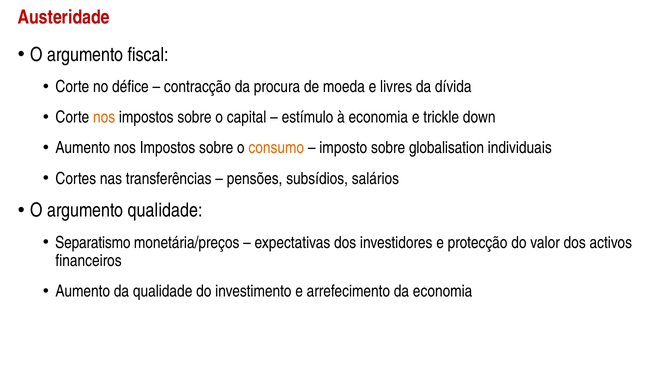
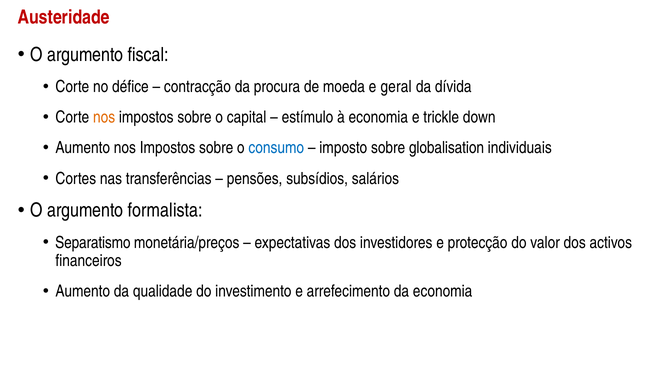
livres: livres -> geral
consumo colour: orange -> blue
argumento qualidade: qualidade -> formalista
